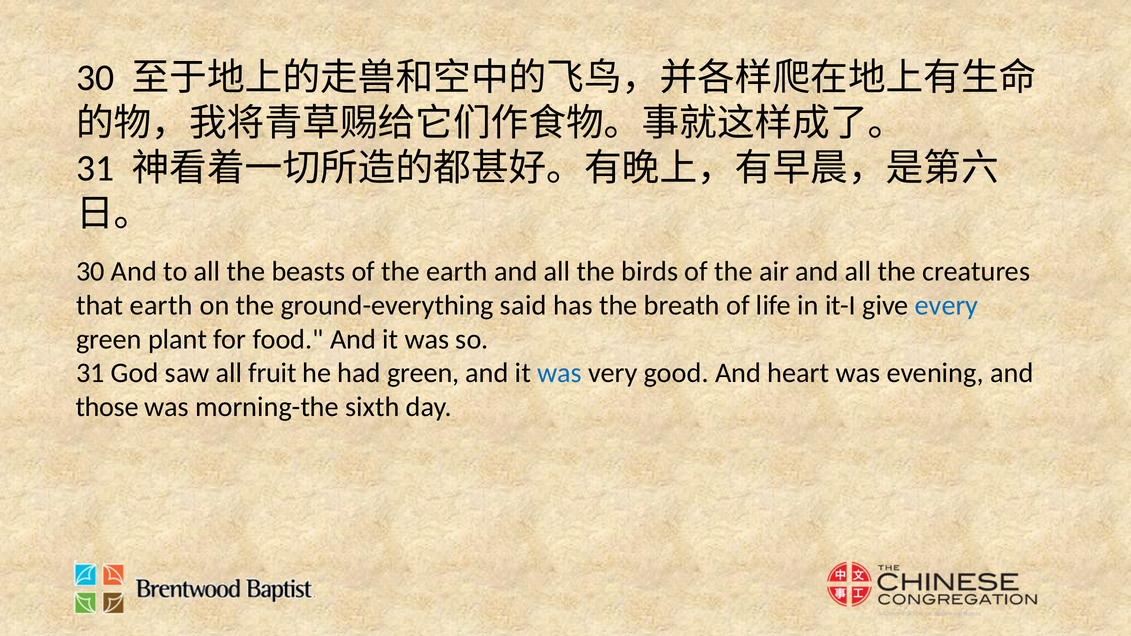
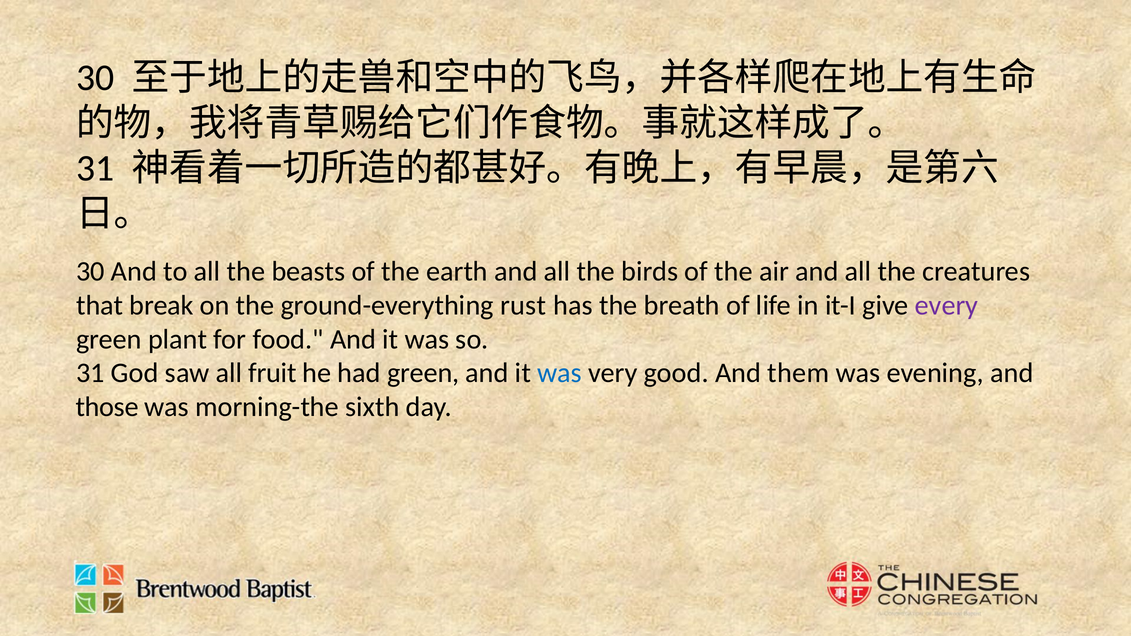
that earth: earth -> break
said: said -> rust
every colour: blue -> purple
heart: heart -> them
